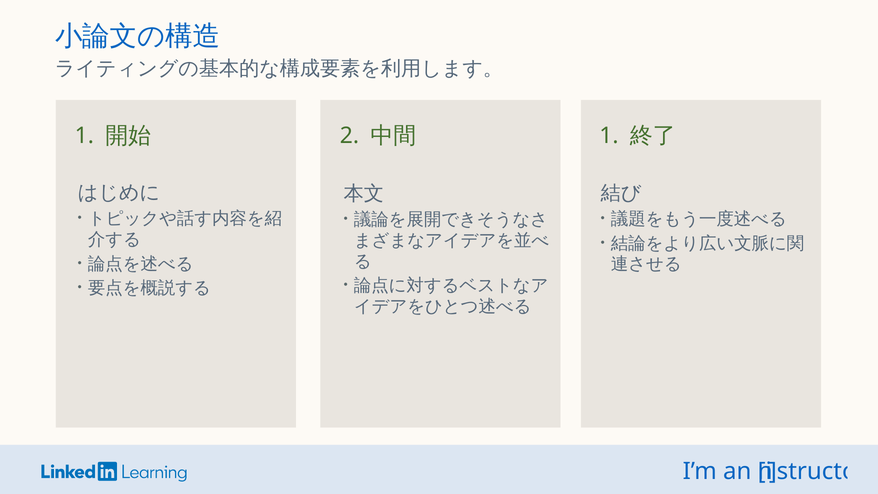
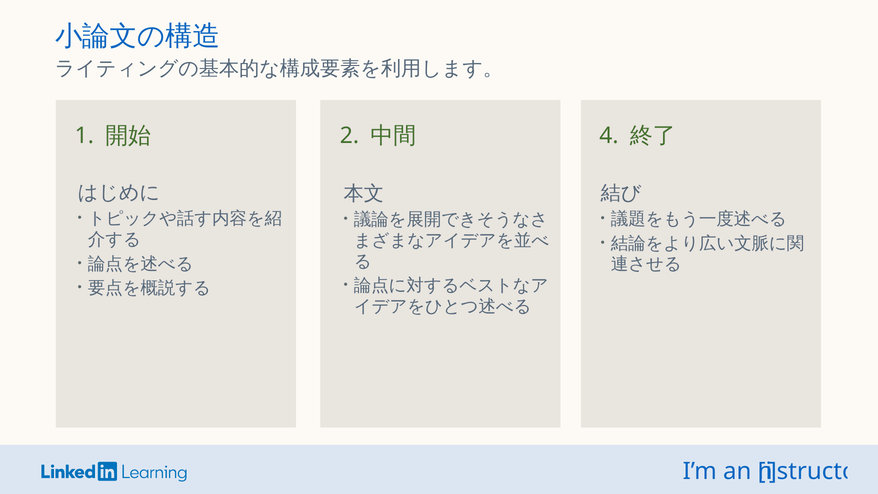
1 at (609, 136): 1 -> 4
